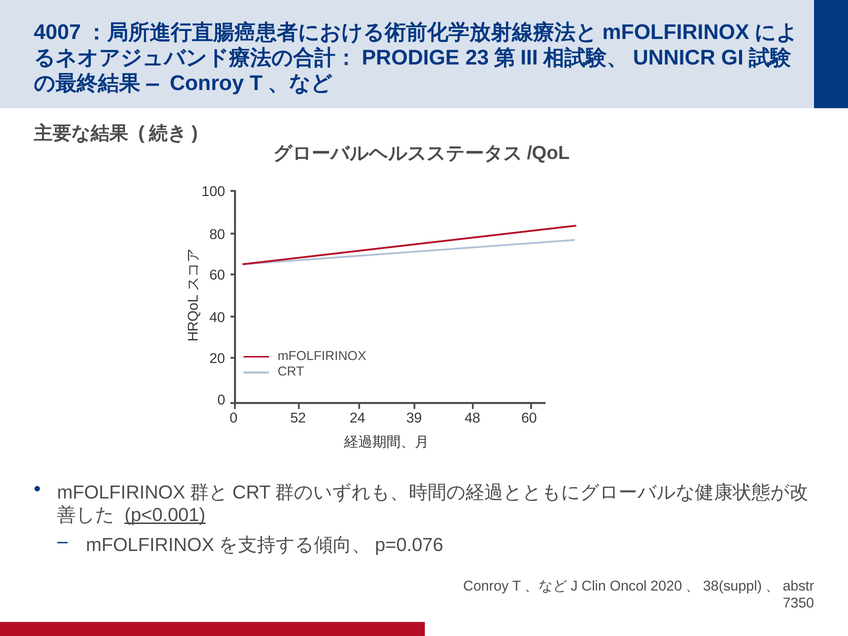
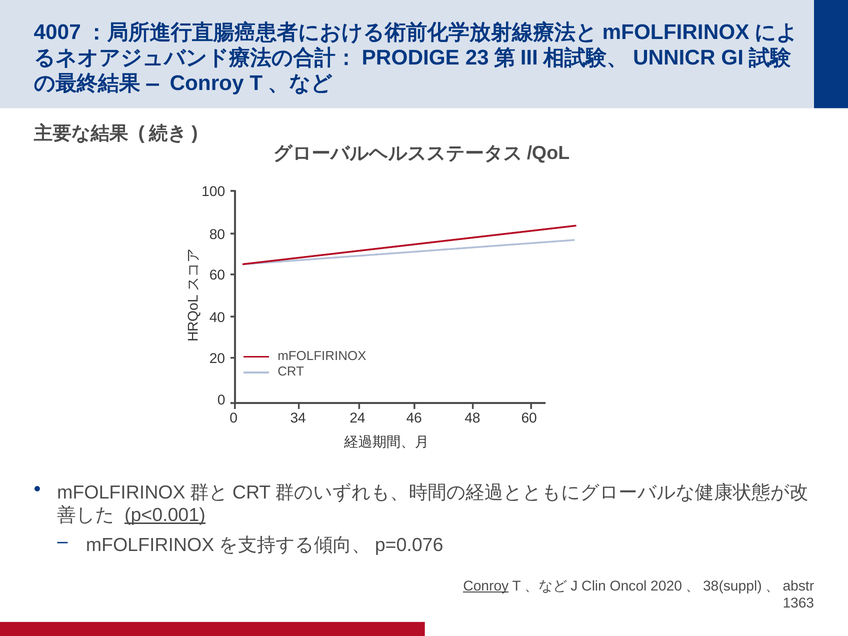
52: 52 -> 34
39: 39 -> 46
Conroy at (486, 586) underline: none -> present
7350: 7350 -> 1363
